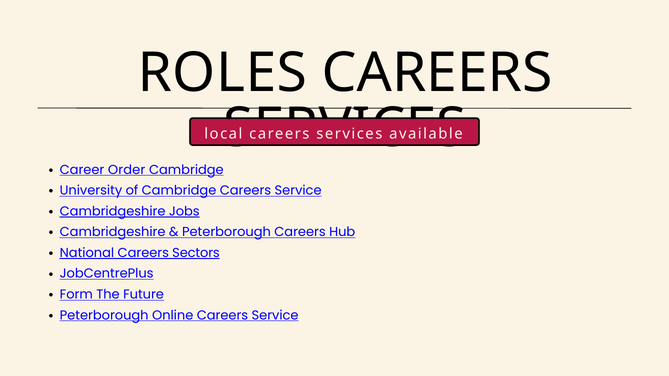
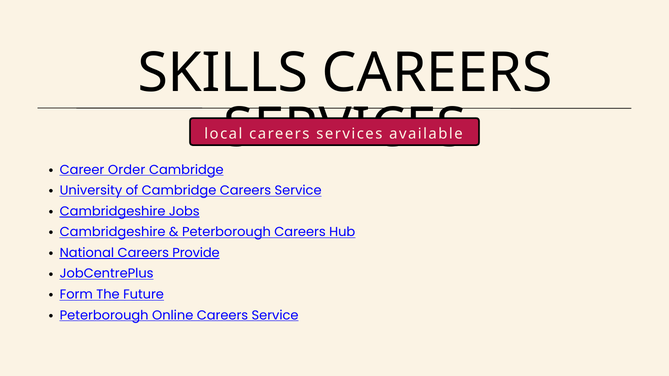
ROLES: ROLES -> SKILLS
Sectors: Sectors -> Provide
